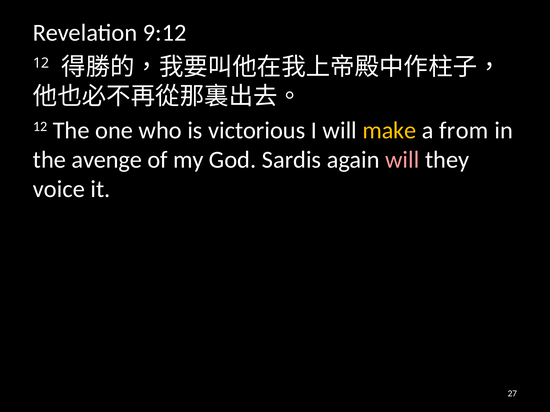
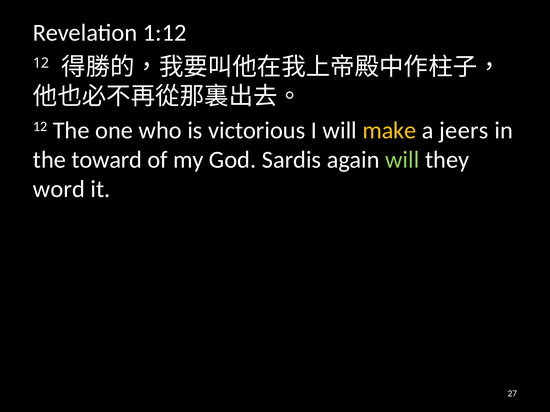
9:12: 9:12 -> 1:12
from: from -> jeers
avenge: avenge -> toward
will at (402, 160) colour: pink -> light green
voice: voice -> word
